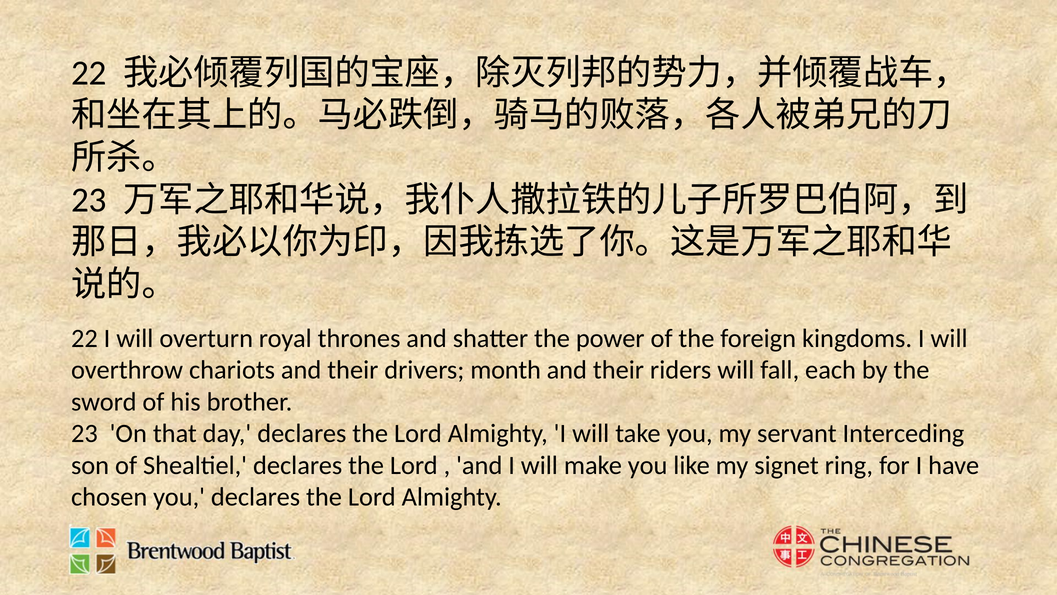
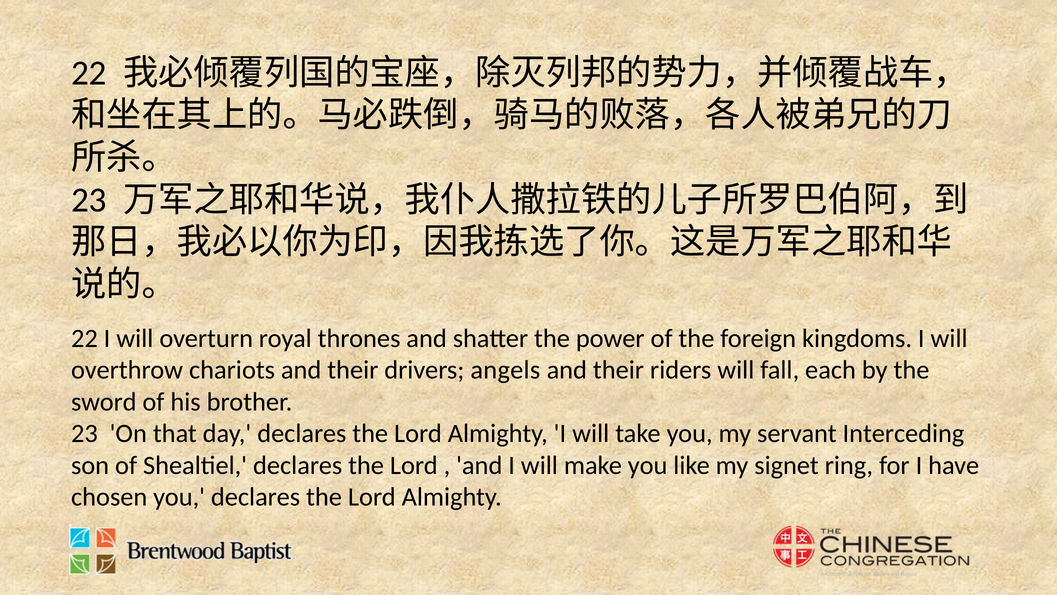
month: month -> angels
